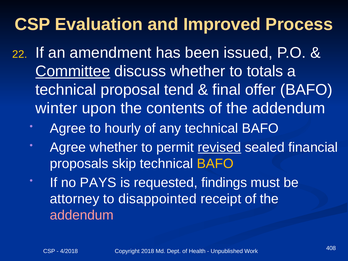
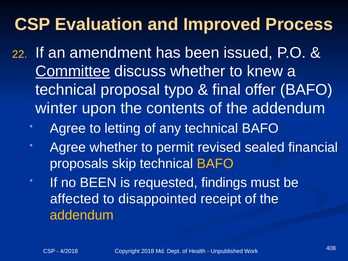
totals: totals -> knew
tend: tend -> typo
hourly: hourly -> letting
revised underline: present -> none
no PAYS: PAYS -> BEEN
attorney: attorney -> affected
addendum at (82, 215) colour: pink -> yellow
